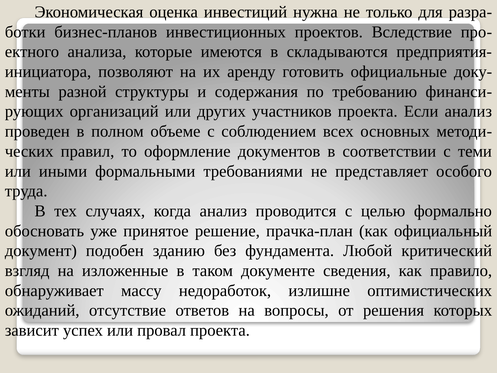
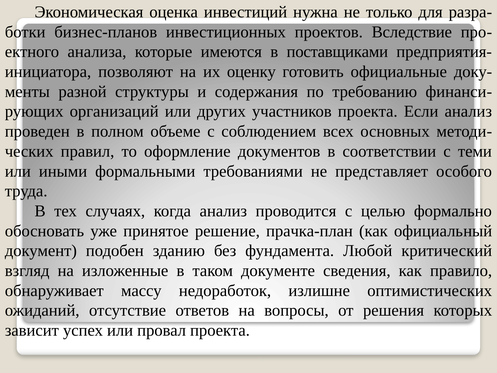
складываются: складываются -> поставщиками
аренду: аренду -> оценку
